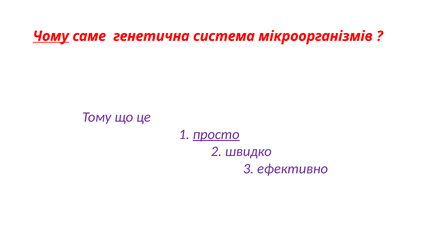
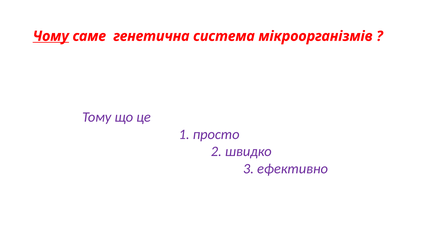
просто underline: present -> none
